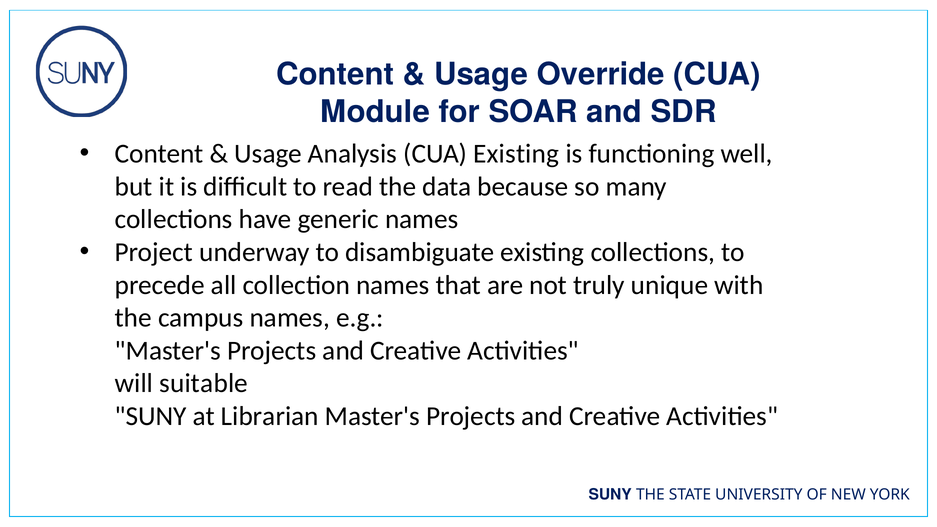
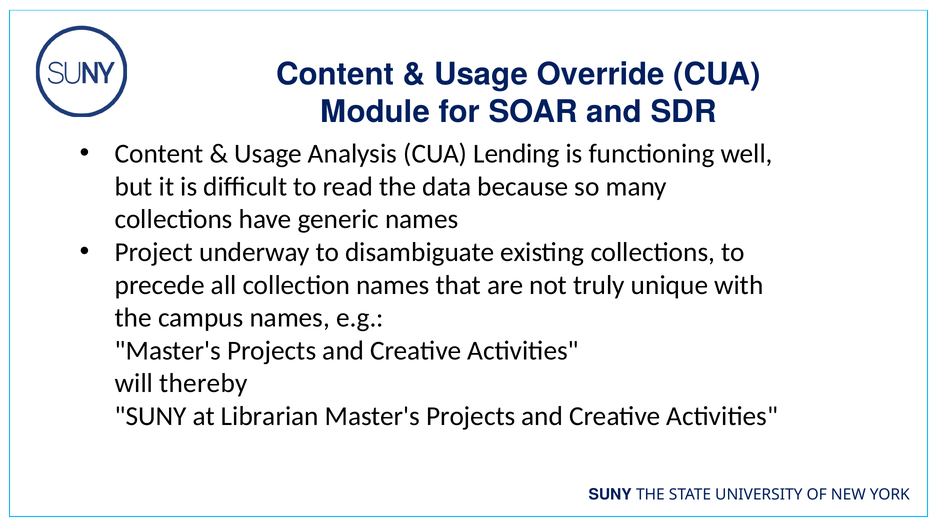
CUA Existing: Existing -> Lending
suitable: suitable -> thereby
